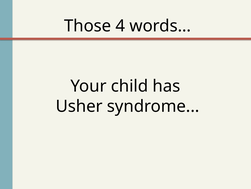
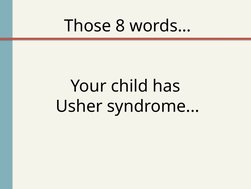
4: 4 -> 8
